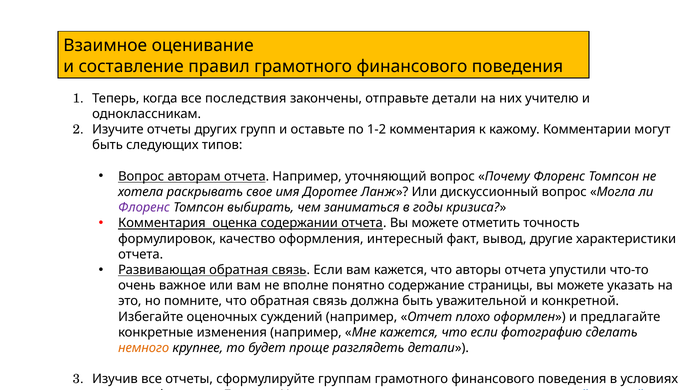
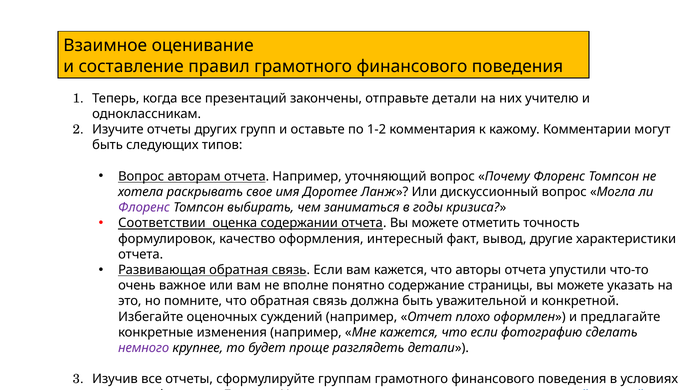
последствия: последствия -> презентаций
Комментария at (162, 223): Комментария -> Соответствии
немного colour: orange -> purple
